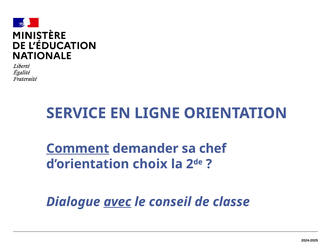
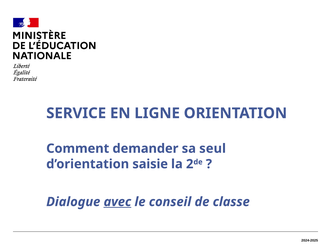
Comment underline: present -> none
chef: chef -> seul
choix: choix -> saisie
